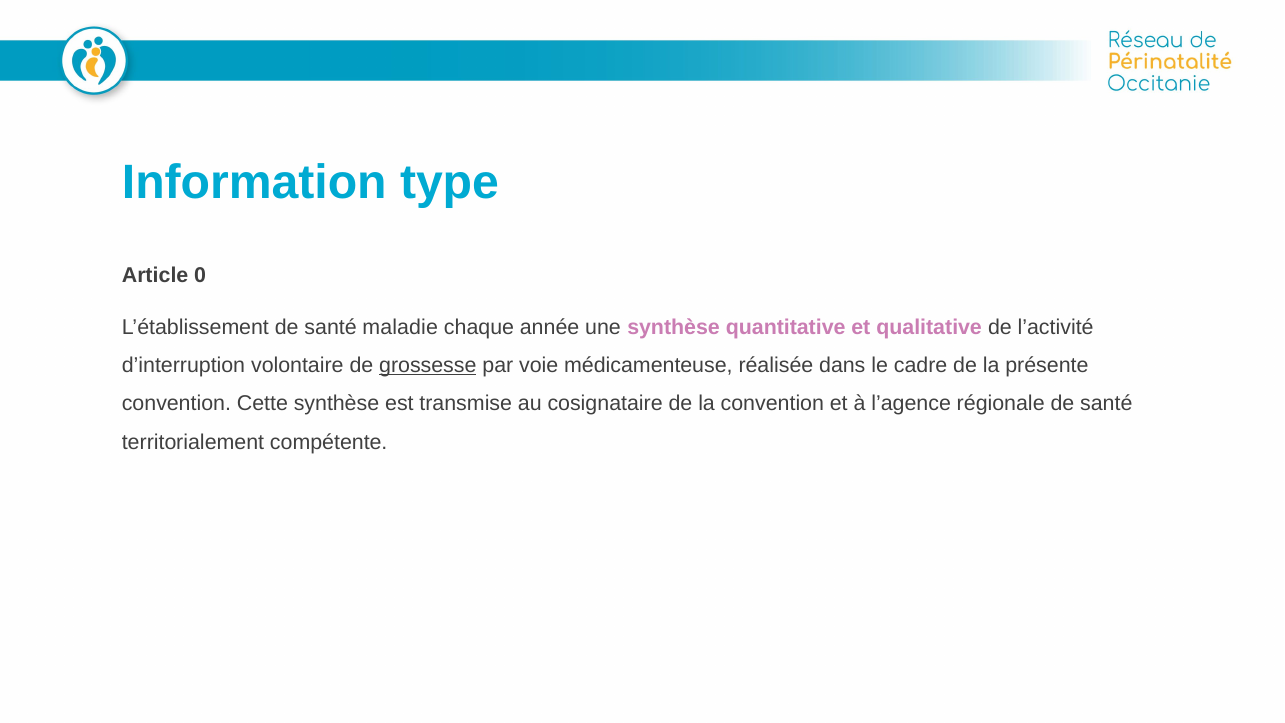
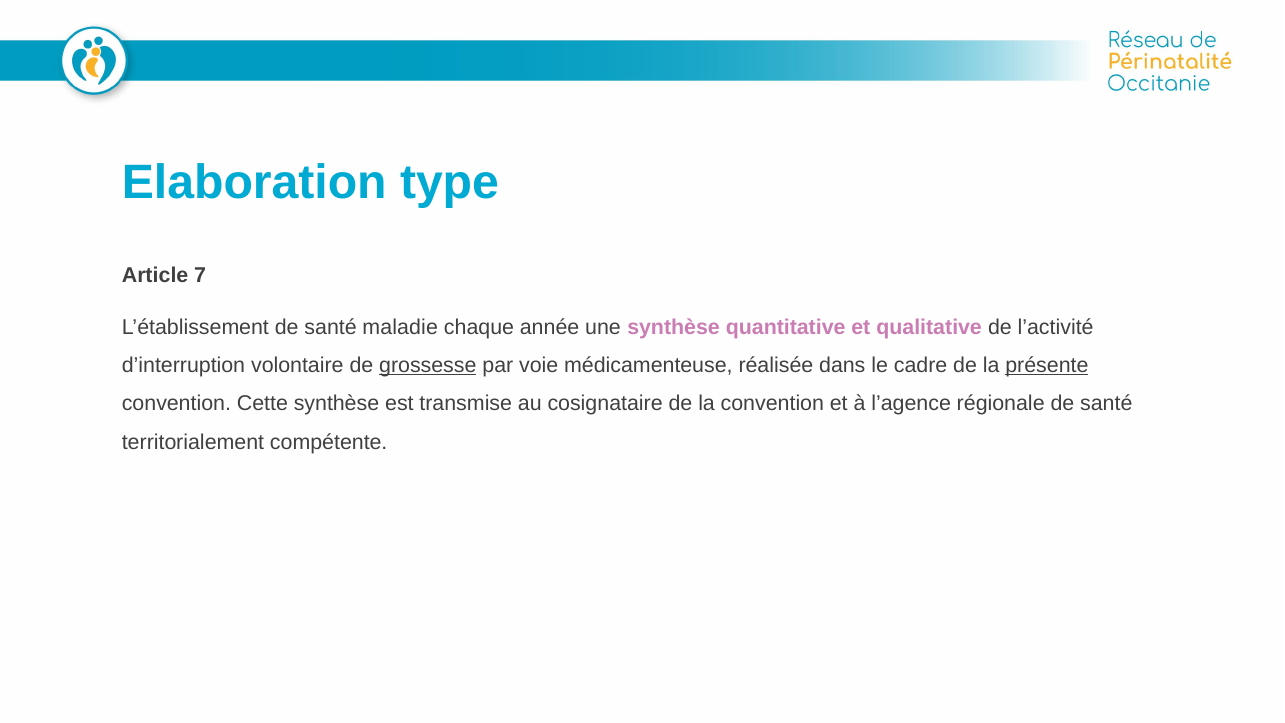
Information: Information -> Elaboration
0: 0 -> 7
présente underline: none -> present
